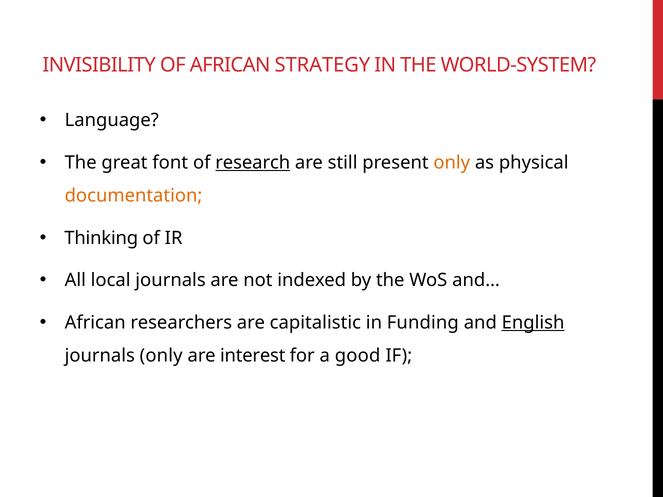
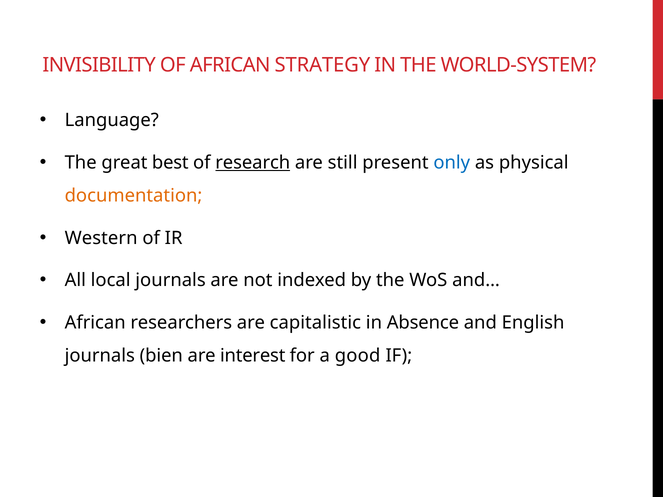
font: font -> best
only at (452, 163) colour: orange -> blue
Thinking: Thinking -> Western
Funding: Funding -> Absence
English underline: present -> none
journals only: only -> bien
